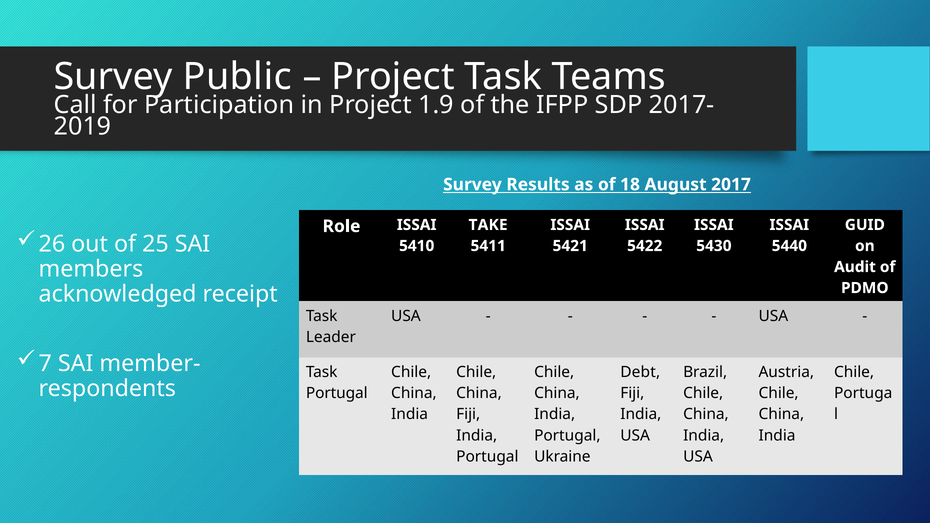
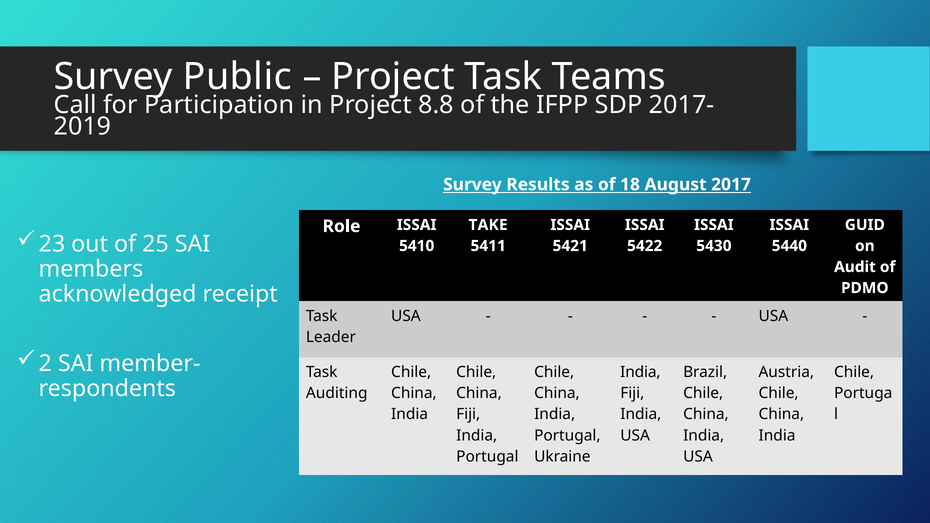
1.9: 1.9 -> 8.8
26: 26 -> 23
7: 7 -> 2
Debt at (640, 372): Debt -> India
Portugal at (337, 393): Portugal -> Auditing
